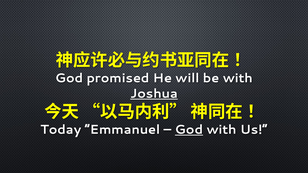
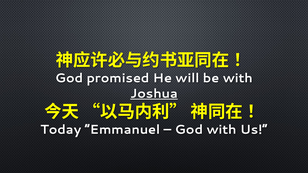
God at (189, 130) underline: present -> none
